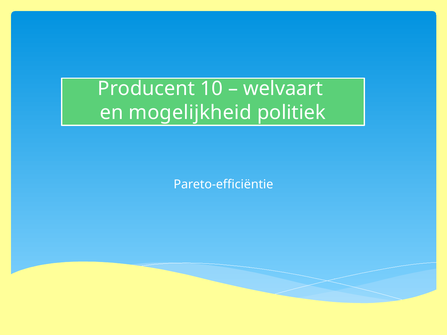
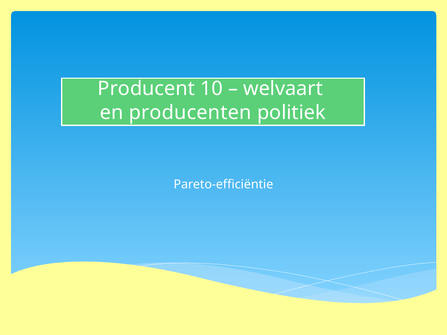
mogelijkheid: mogelijkheid -> producenten
